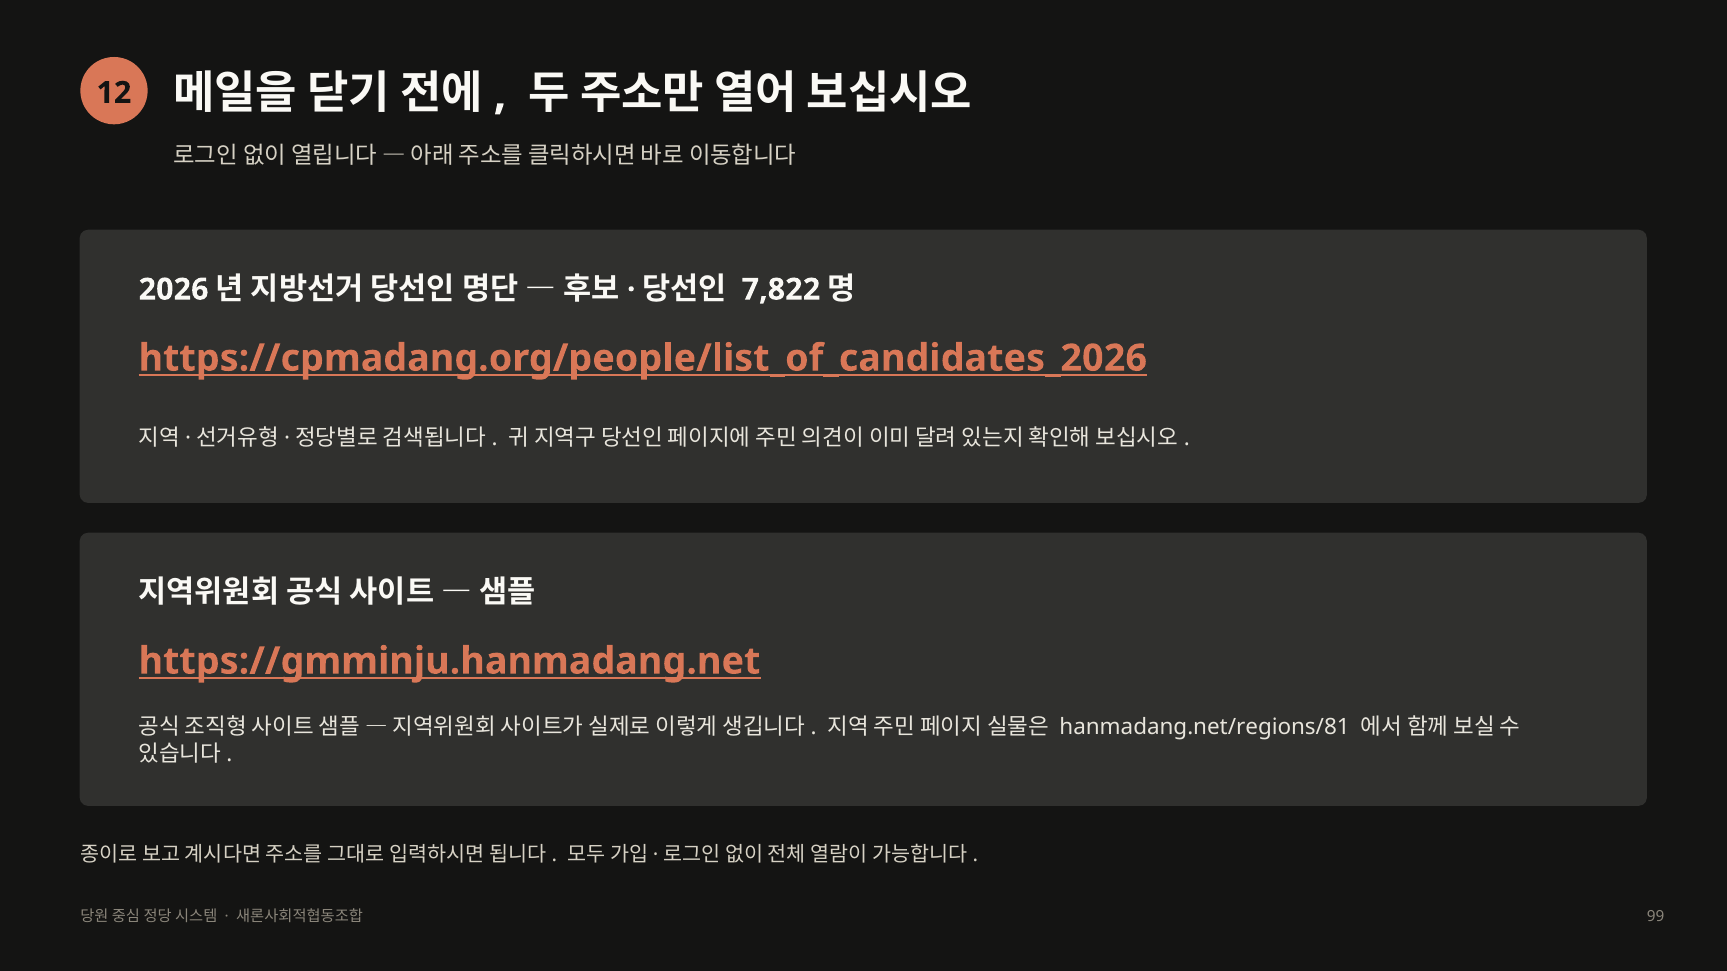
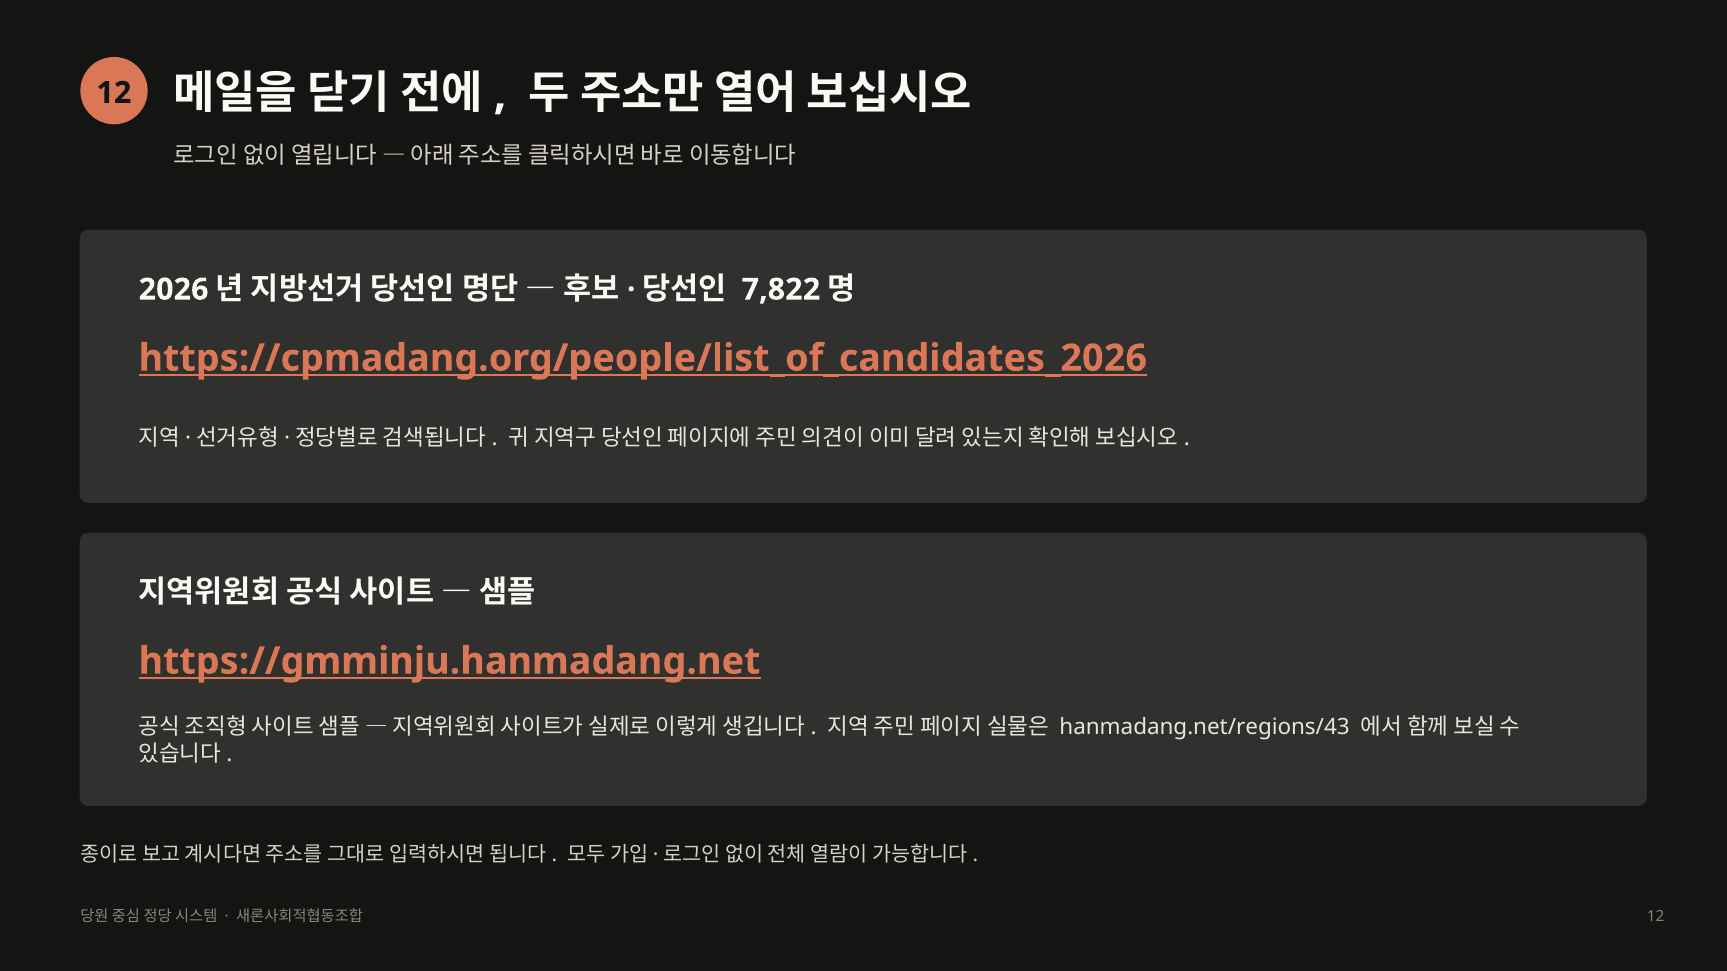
hanmadang.net/regions/81: hanmadang.net/regions/81 -> hanmadang.net/regions/43
99 at (1656, 917): 99 -> 12
